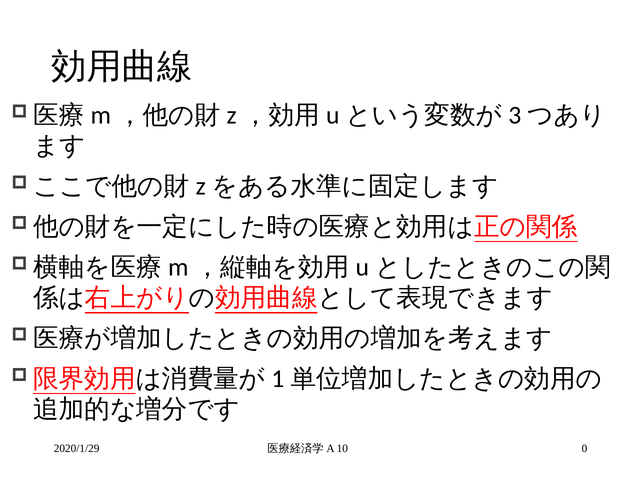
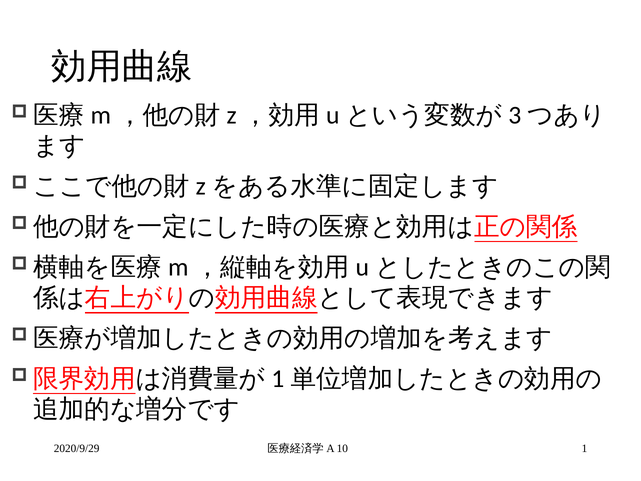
2020/1/29: 2020/1/29 -> 2020/9/29
0: 0 -> 1
